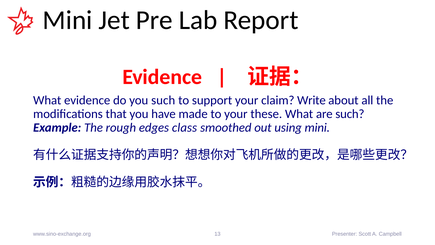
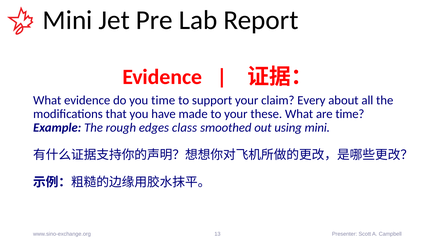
you such: such -> time
Write: Write -> Every
are such: such -> time
